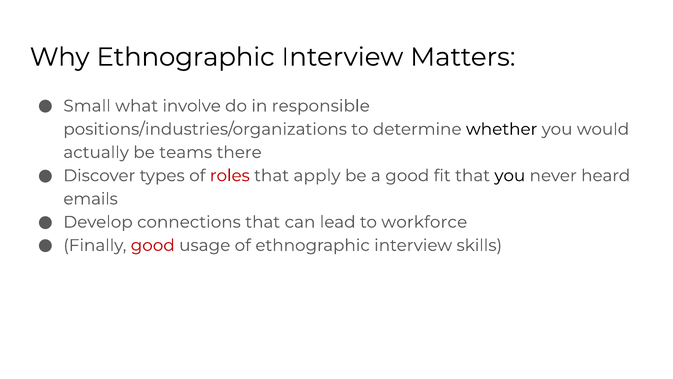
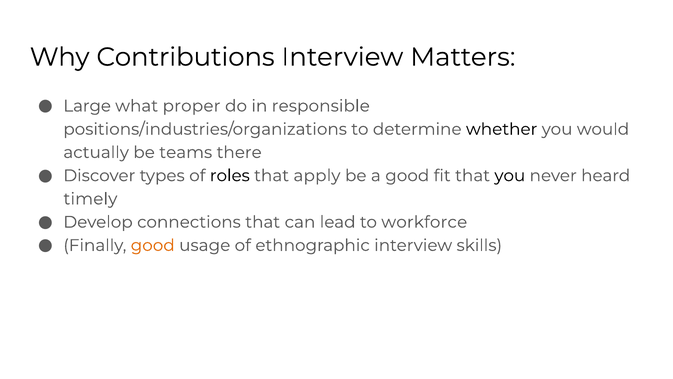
Why Ethnographic: Ethnographic -> Contributions
Small: Small -> Large
involve: involve -> proper
roles colour: red -> black
emails: emails -> timely
good at (153, 245) colour: red -> orange
